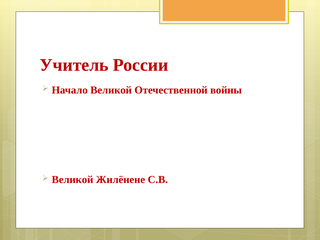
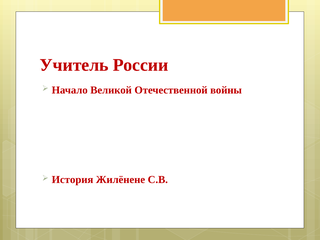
Великой at (73, 180): Великой -> История
